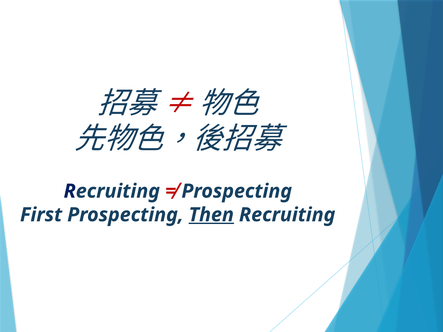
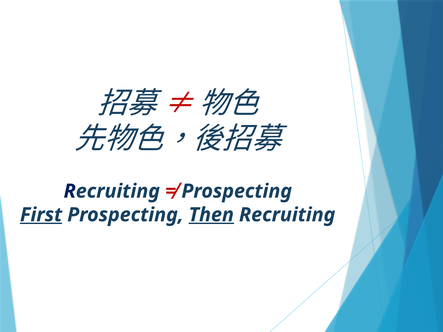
First underline: none -> present
